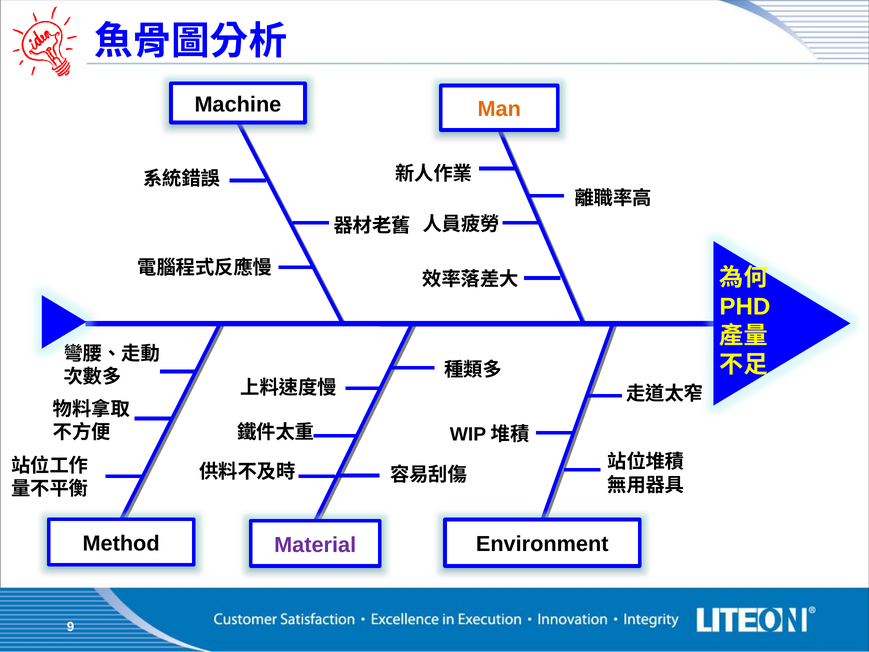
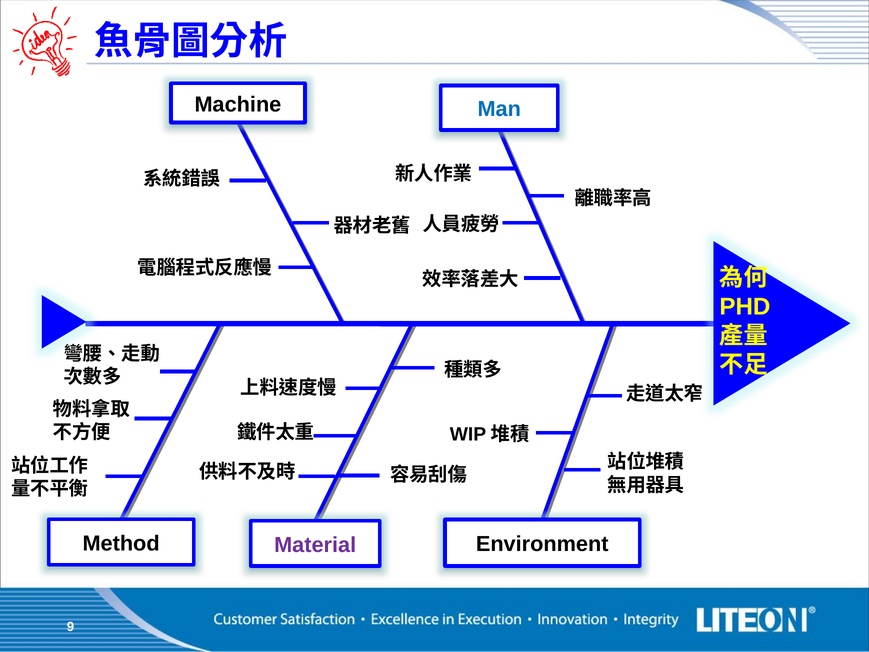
Man colour: orange -> blue
